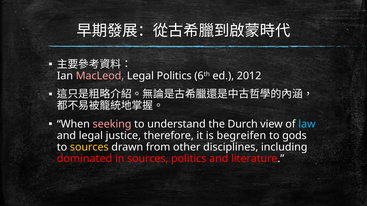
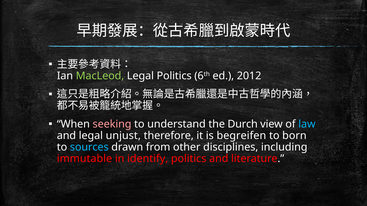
MacLeod colour: pink -> light green
justice: justice -> unjust
gods: gods -> born
sources at (89, 147) colour: yellow -> light blue
dominated: dominated -> immutable
in sources: sources -> identify
